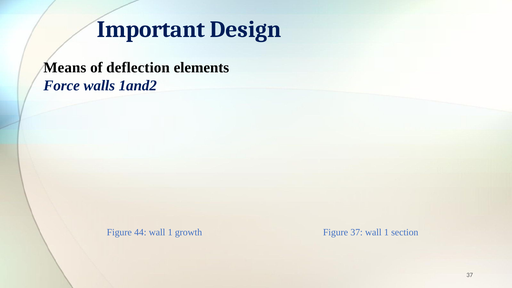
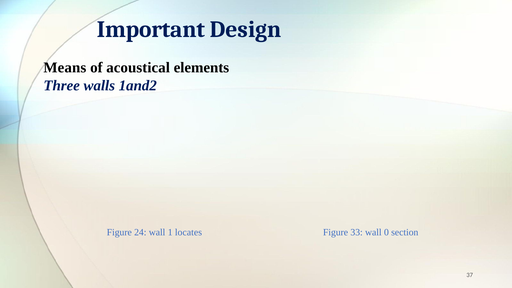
deflection: deflection -> acoustical
Force: Force -> Three
44: 44 -> 24
growth: growth -> locates
Figure 37: 37 -> 33
1 at (386, 232): 1 -> 0
